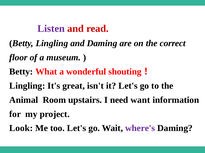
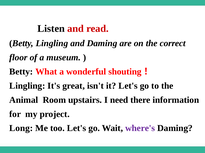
Listen colour: purple -> black
want: want -> there
Look: Look -> Long
